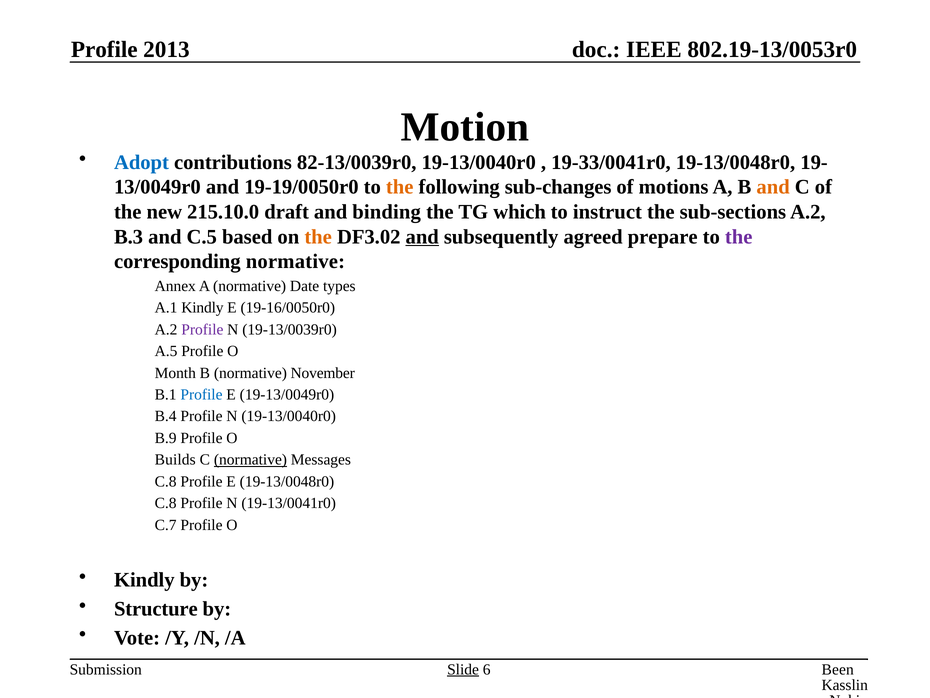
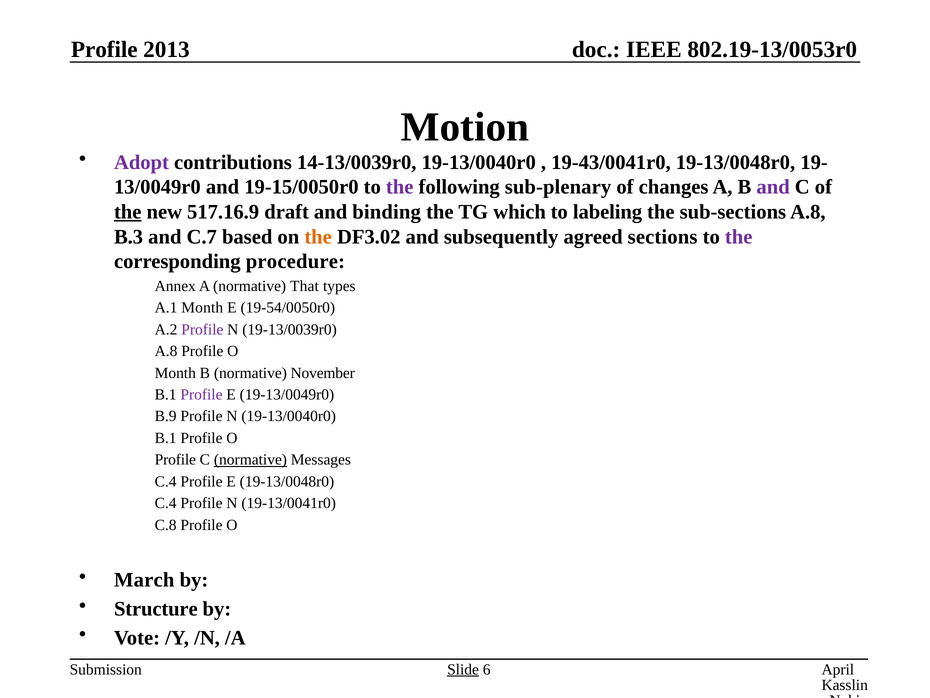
Adopt colour: blue -> purple
82-13/0039r0: 82-13/0039r0 -> 14-13/0039r0
19-33/0041r0: 19-33/0041r0 -> 19-43/0041r0
19-19/0050r0: 19-19/0050r0 -> 19-15/0050r0
the at (400, 187) colour: orange -> purple
sub-changes: sub-changes -> sub-plenary
motions: motions -> changes
and at (773, 187) colour: orange -> purple
the at (128, 212) underline: none -> present
215.10.0: 215.10.0 -> 517.16.9
instruct: instruct -> labeling
sub-sections A.2: A.2 -> A.8
C.5: C.5 -> C.7
and at (422, 237) underline: present -> none
prepare: prepare -> sections
corresponding normative: normative -> procedure
Date: Date -> That
A.1 Kindly: Kindly -> Month
19-16/0050r0: 19-16/0050r0 -> 19-54/0050r0
A.5 at (166, 351): A.5 -> A.8
Profile at (201, 394) colour: blue -> purple
B.4: B.4 -> B.9
B.9 at (166, 438): B.9 -> B.1
Builds at (175, 459): Builds -> Profile
C.8 at (166, 481): C.8 -> C.4
C.8 at (166, 503): C.8 -> C.4
C.7: C.7 -> C.8
Kindly at (144, 580): Kindly -> March
Been: Been -> April
